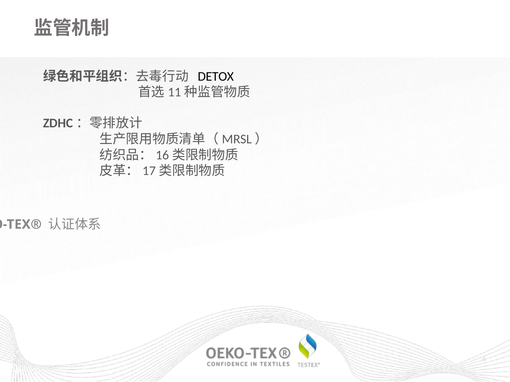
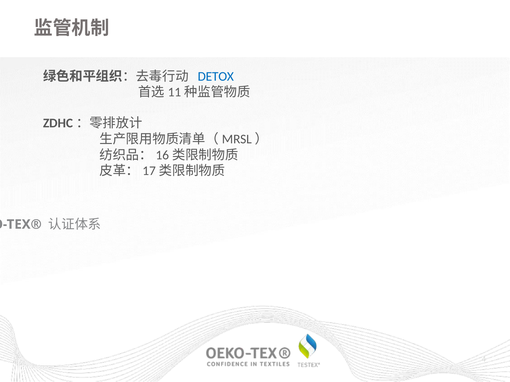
DETOX colour: black -> blue
